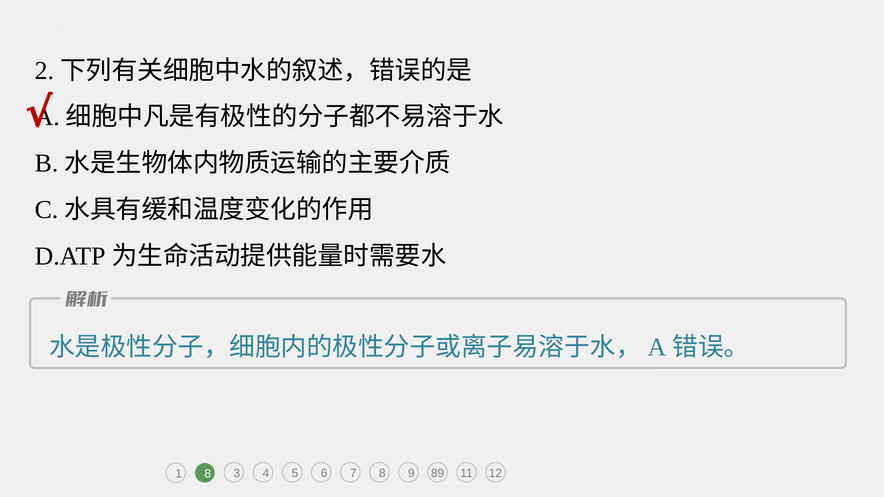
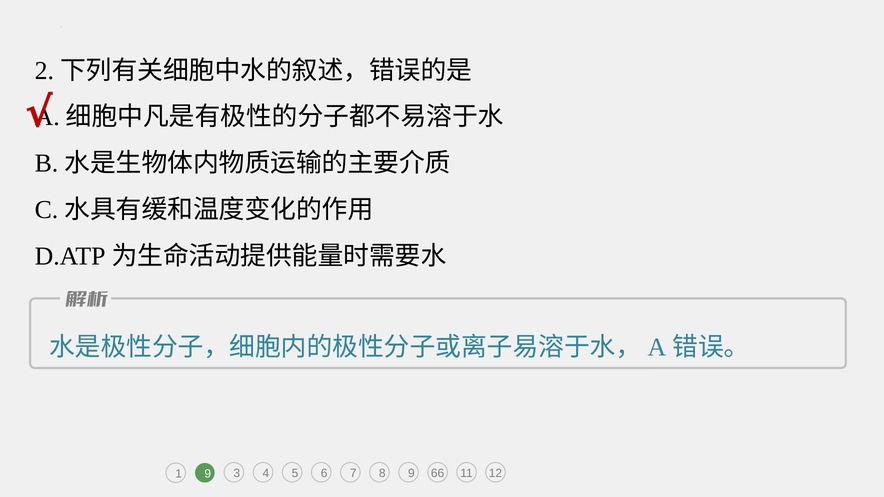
1 8: 8 -> 9
89: 89 -> 66
